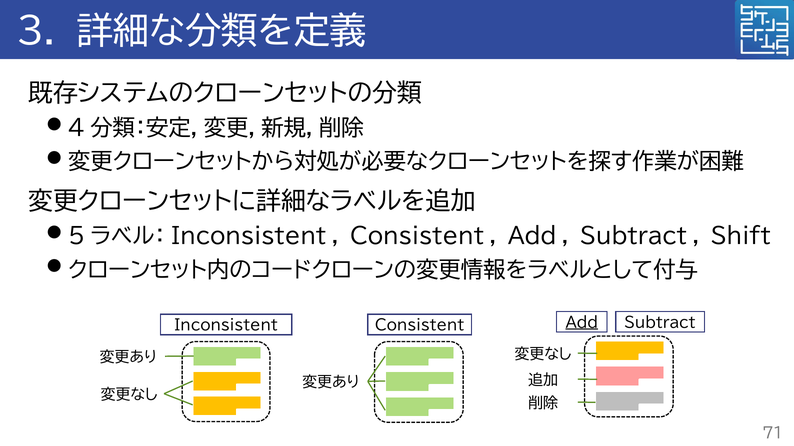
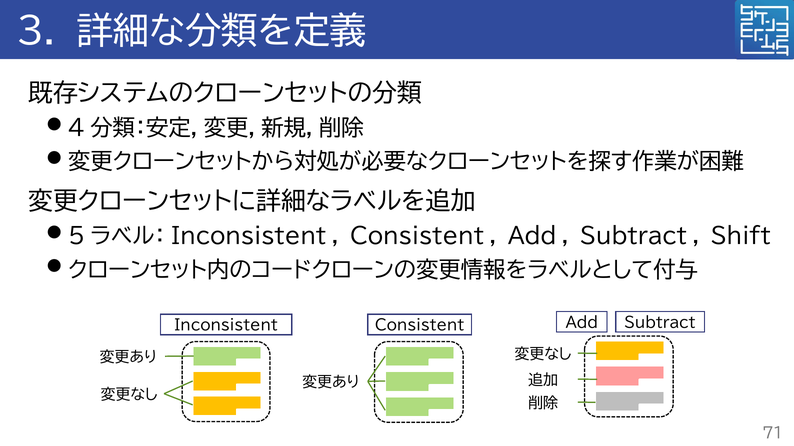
Add underline: present -> none
